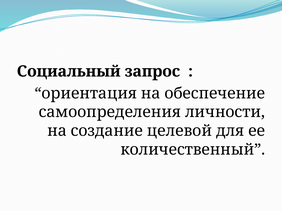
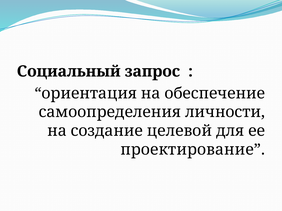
количественный: количественный -> проектирование
